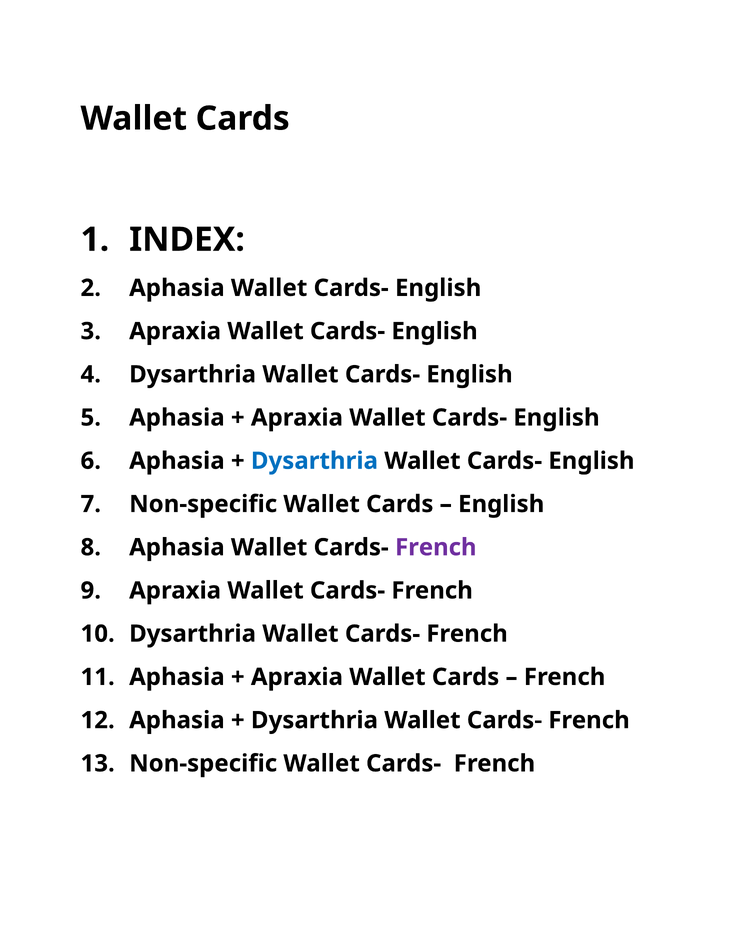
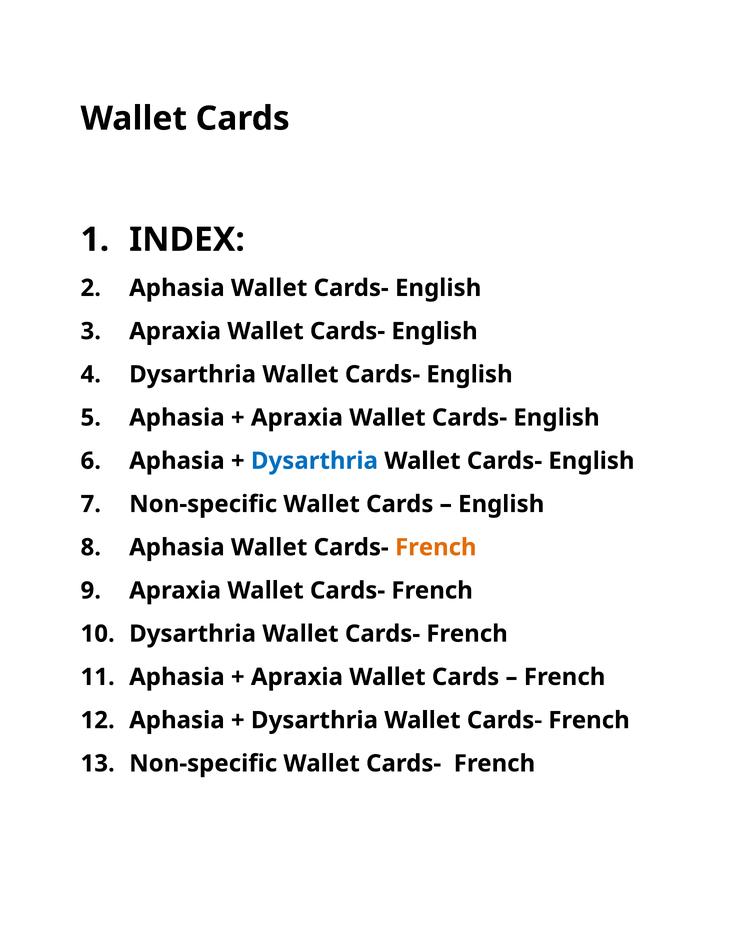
French at (436, 547) colour: purple -> orange
